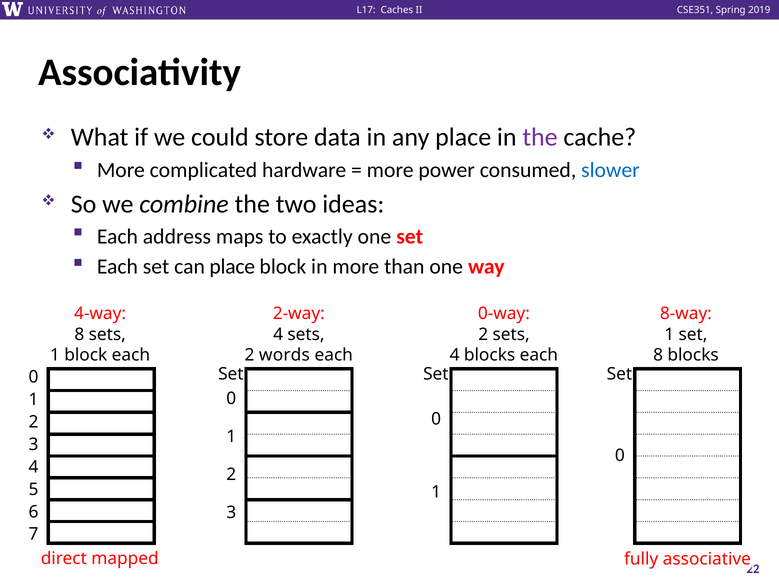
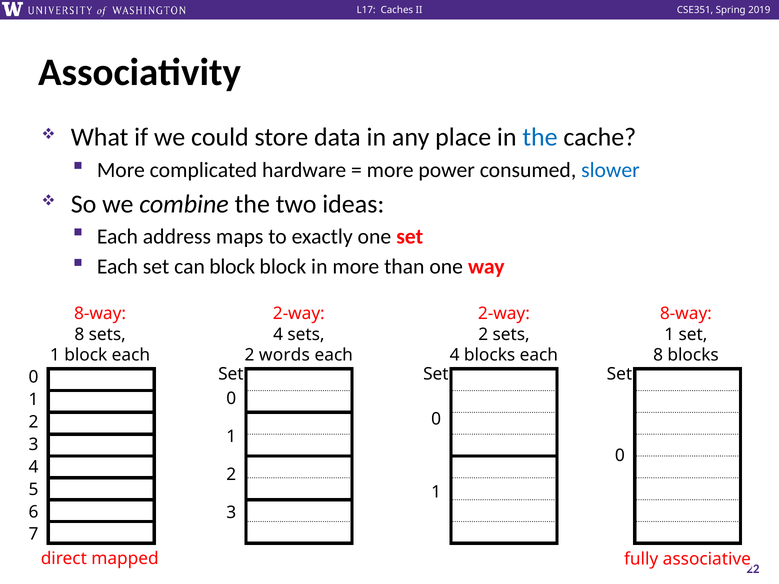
the at (540, 137) colour: purple -> blue
can place: place -> block
0-way at (504, 314): 0-way -> 2-way
4-way at (100, 314): 4-way -> 8-way
